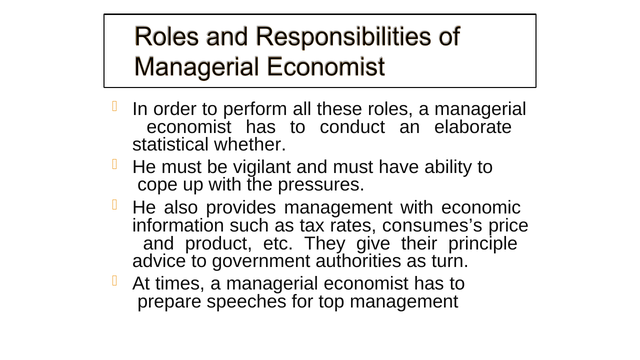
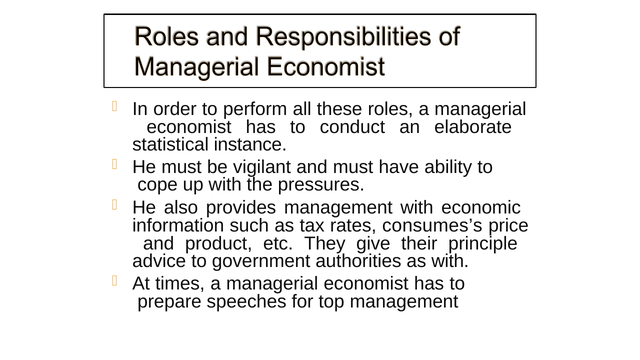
whether: whether -> instance
as turn: turn -> with
